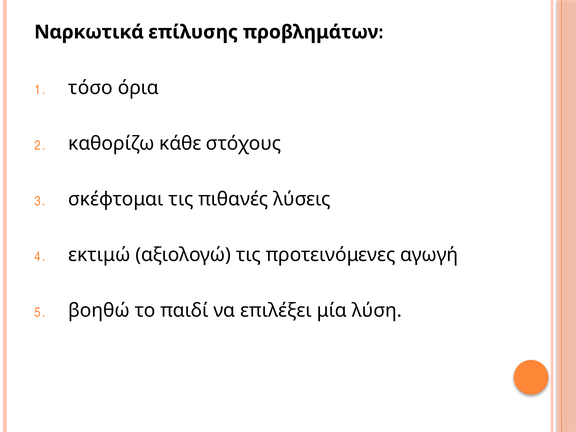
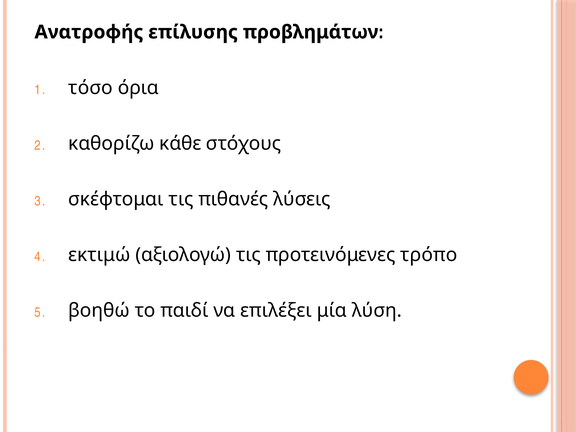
Ναρκωτικά: Ναρκωτικά -> Ανατροφής
αγωγή: αγωγή -> τρόπο
